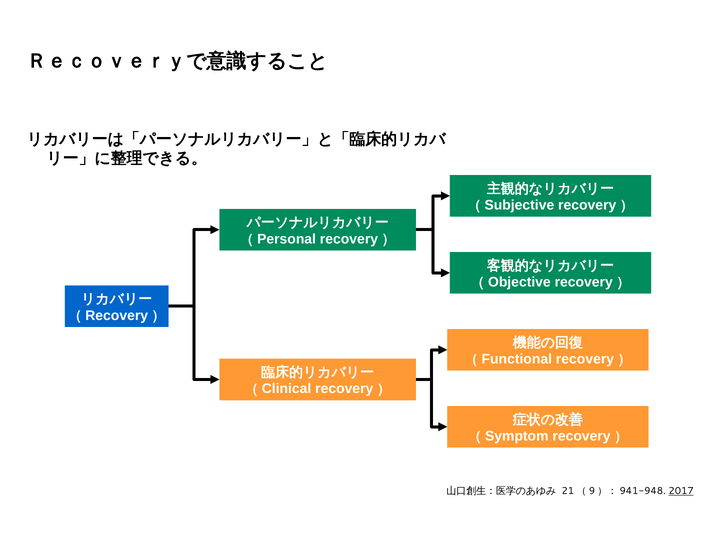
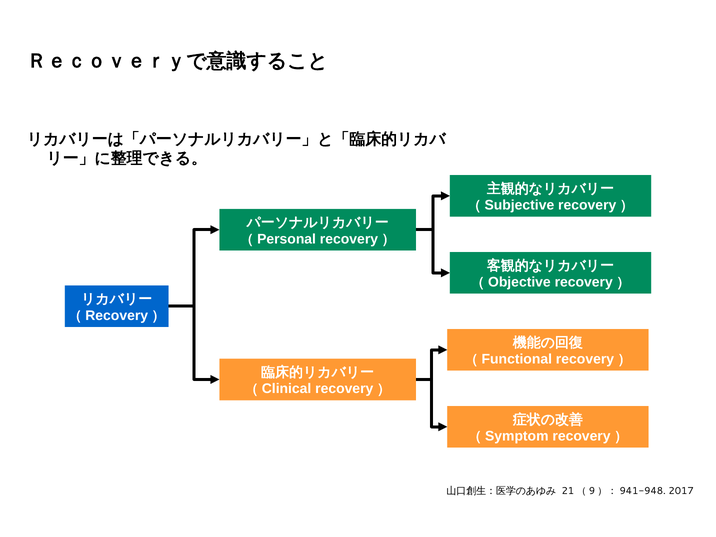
2017 underline: present -> none
